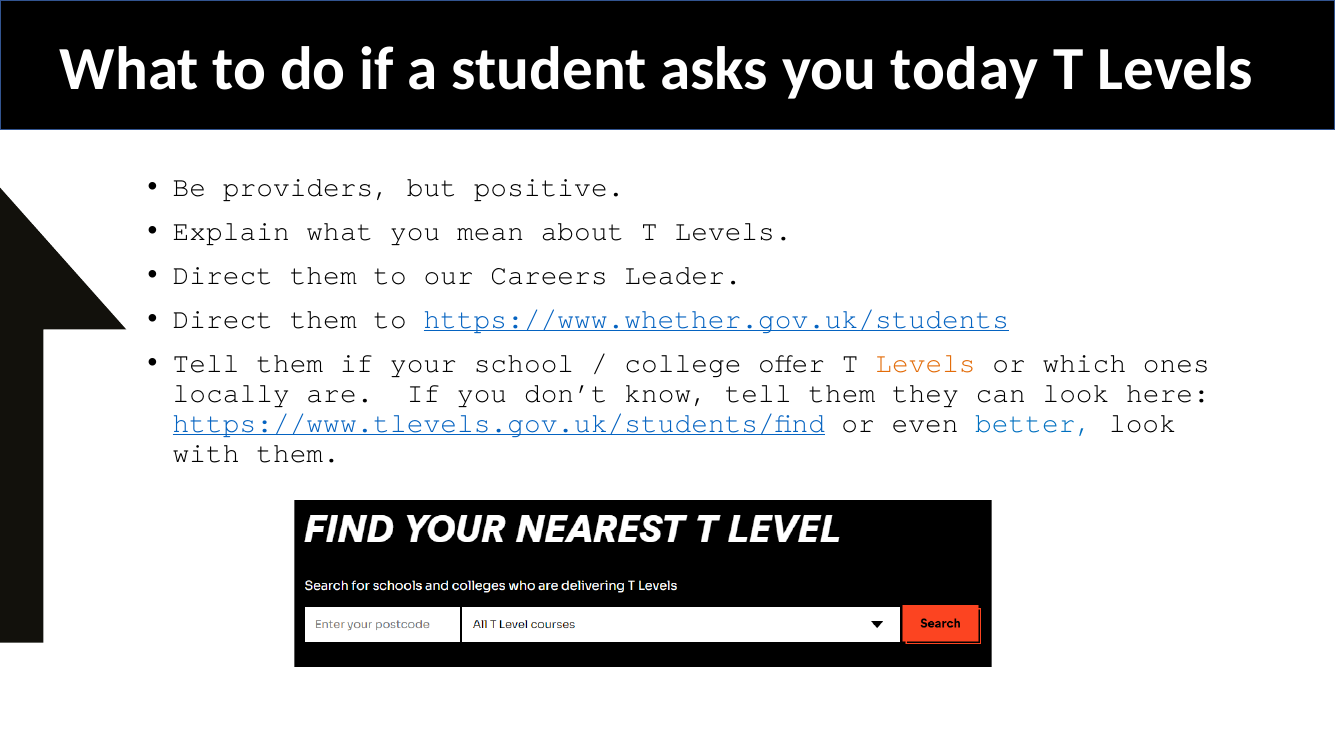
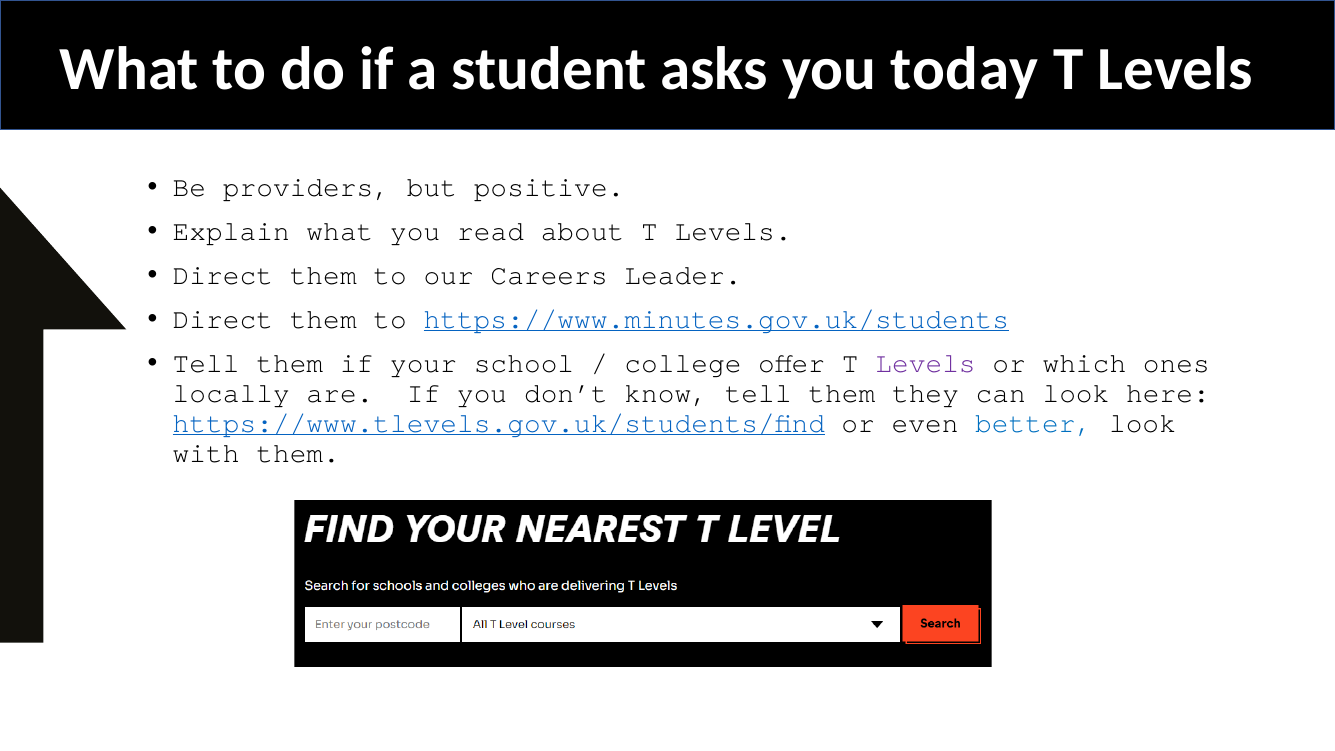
mean: mean -> read
https://www.whether.gov.uk/students: https://www.whether.gov.uk/students -> https://www.minutes.gov.uk/students
Levels at (926, 363) colour: orange -> purple
